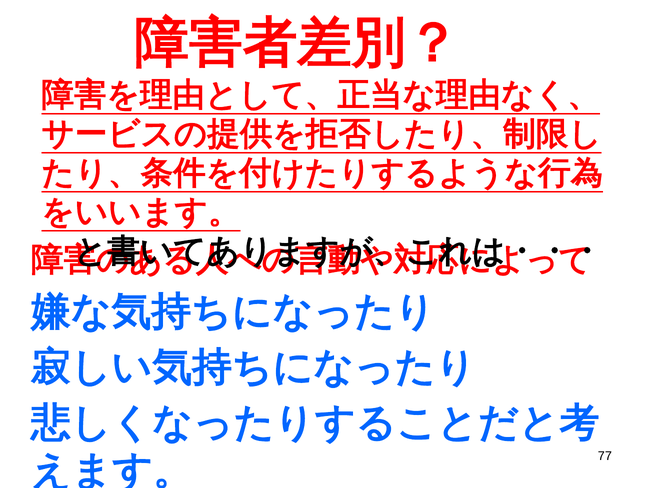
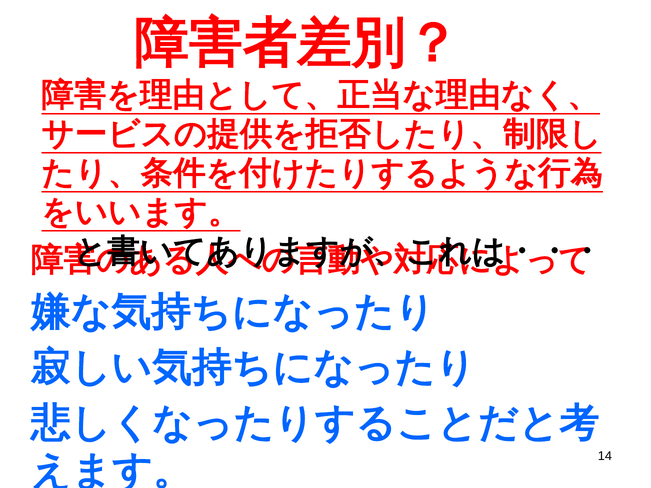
77: 77 -> 14
